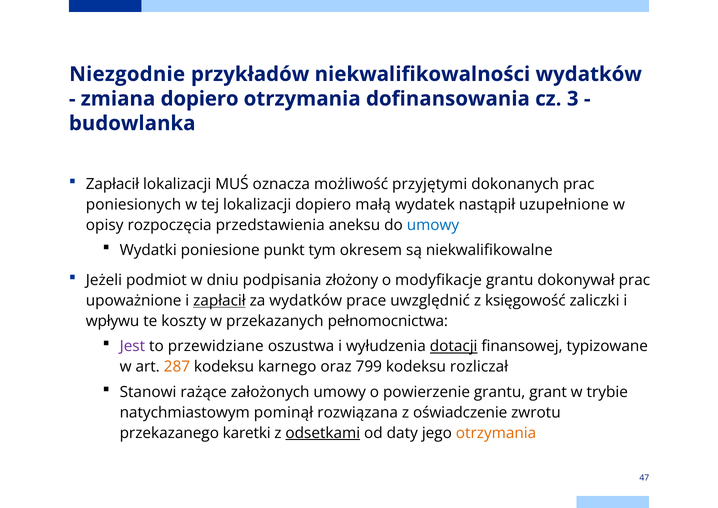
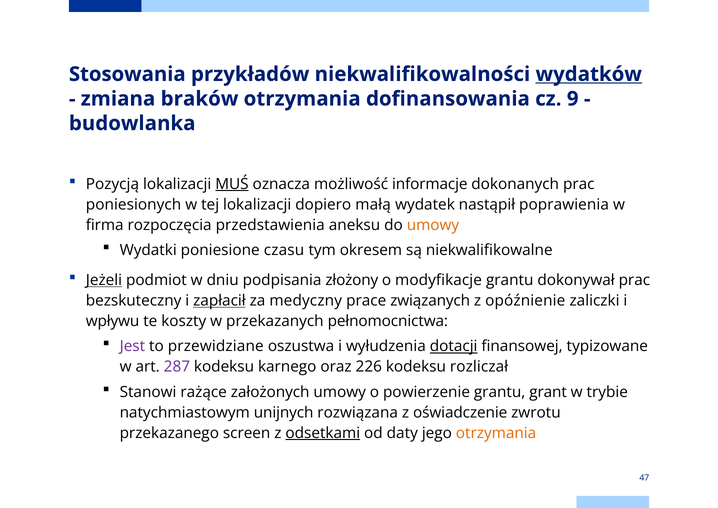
Niezgodnie: Niezgodnie -> Stosowania
wydatków at (589, 74) underline: none -> present
zmiana dopiero: dopiero -> braków
3: 3 -> 9
Zapłacił at (112, 184): Zapłacił -> Pozycją
MUŚ underline: none -> present
przyjętymi: przyjętymi -> informacje
uzupełnione: uzupełnione -> poprawienia
opisy: opisy -> firma
umowy at (433, 225) colour: blue -> orange
punkt: punkt -> czasu
Jeżeli underline: none -> present
upoważnione: upoważnione -> bezskuteczny
za wydatków: wydatków -> medyczny
uwzględnić: uwzględnić -> związanych
księgowość: księgowość -> opóźnienie
287 colour: orange -> purple
799: 799 -> 226
pominął: pominął -> unijnych
karetki: karetki -> screen
